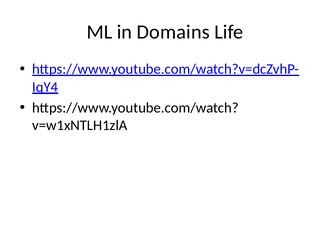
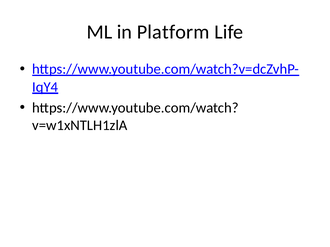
Domains: Domains -> Platform
